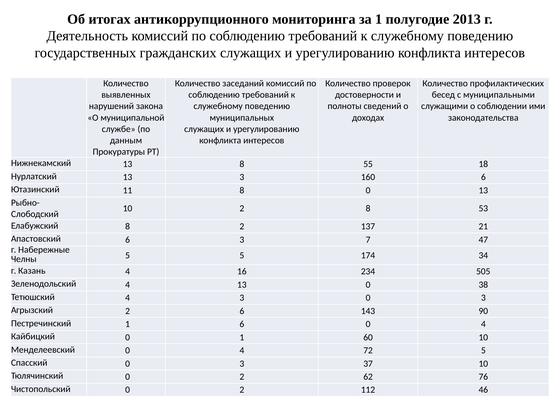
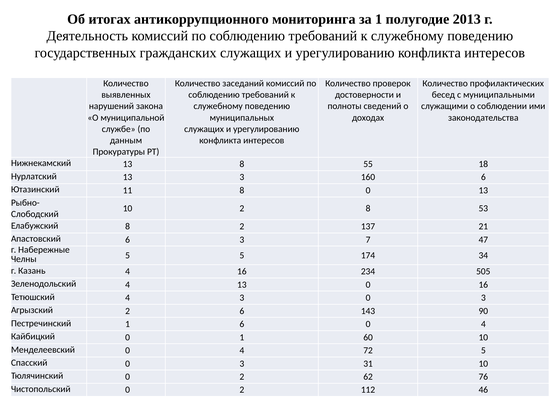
0 38: 38 -> 16
37: 37 -> 31
